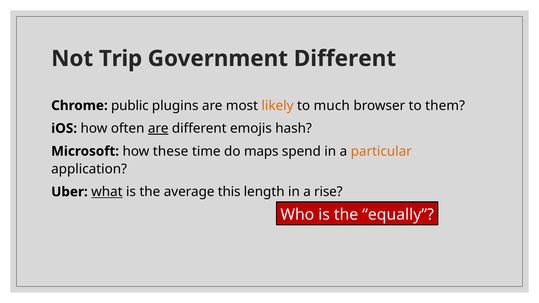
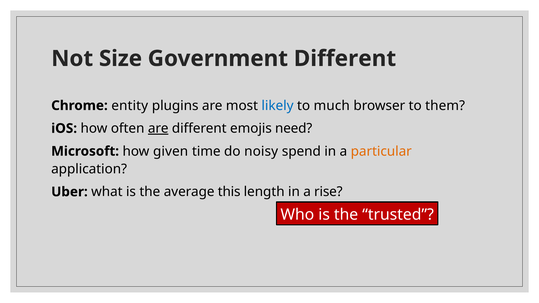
Trip: Trip -> Size
public: public -> entity
likely colour: orange -> blue
hash: hash -> need
these: these -> given
maps: maps -> noisy
what underline: present -> none
equally: equally -> trusted
